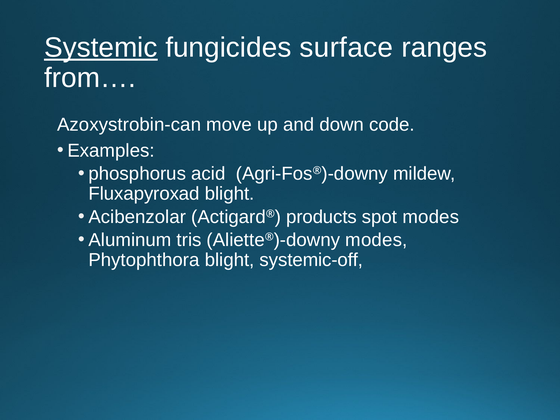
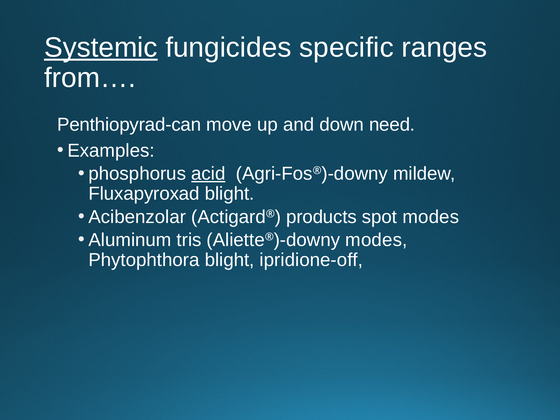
surface: surface -> specific
Azoxystrobin-can: Azoxystrobin-can -> Penthiopyrad-can
code: code -> need
acid underline: none -> present
systemic-off: systemic-off -> ipridione-off
